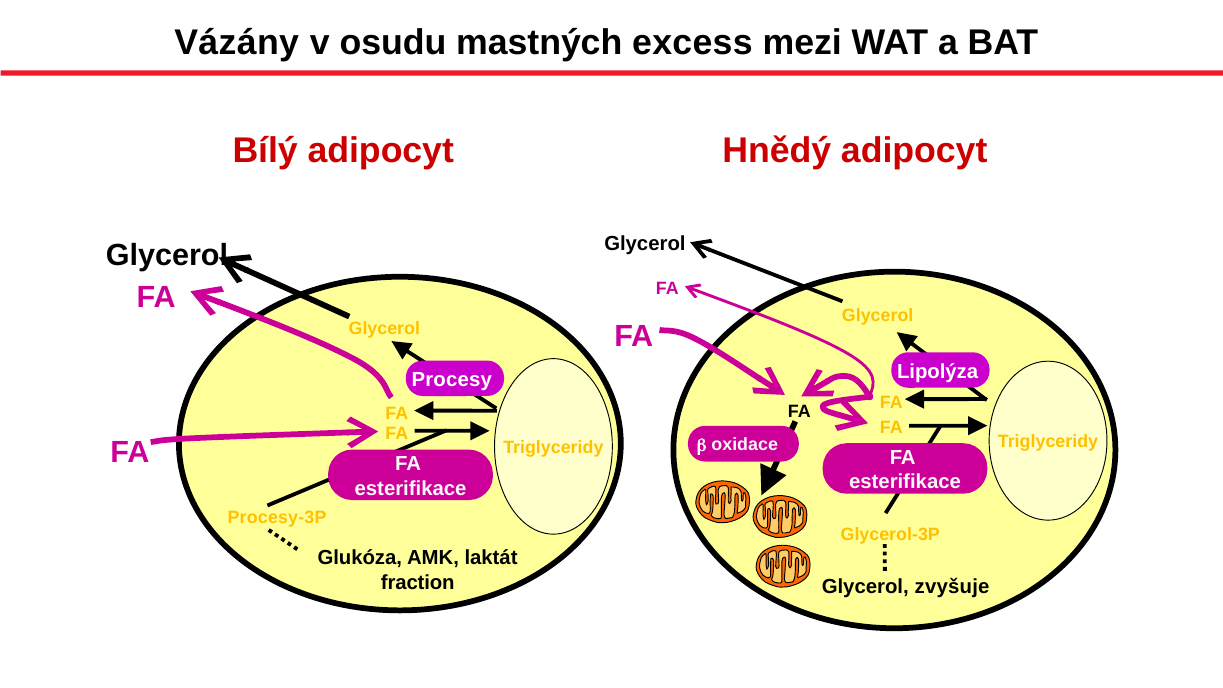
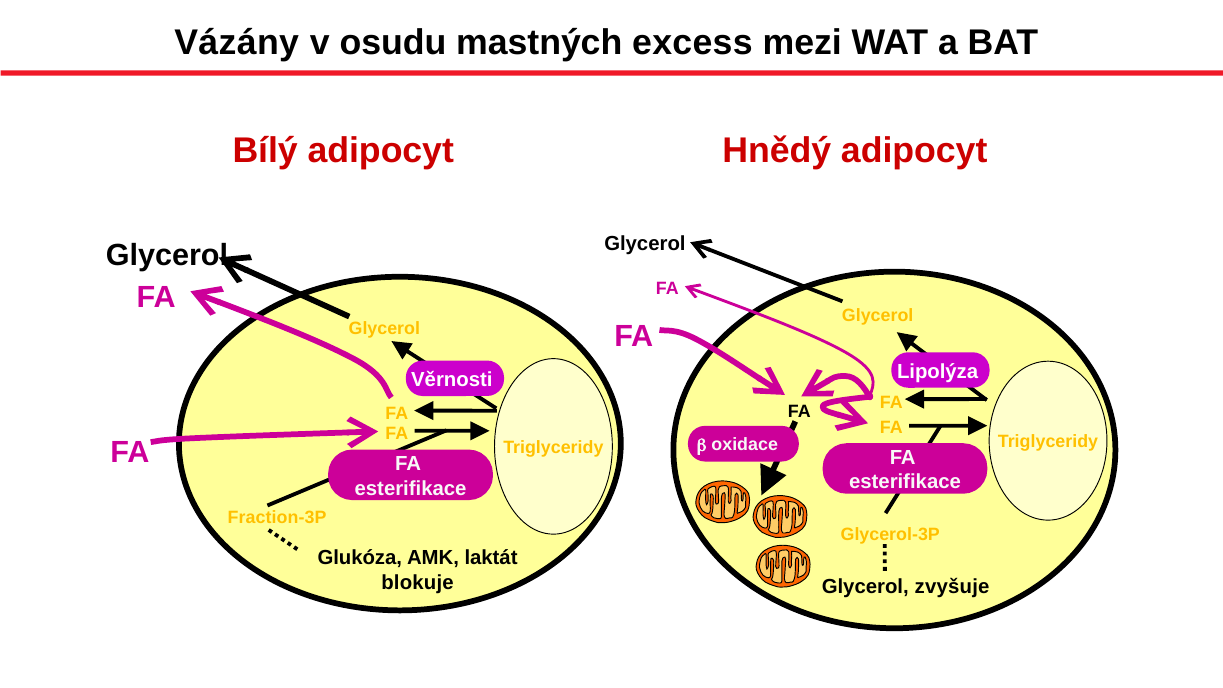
Procesy: Procesy -> Věrnosti
Procesy-3P: Procesy-3P -> Fraction-3P
fraction: fraction -> blokuje
